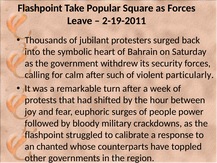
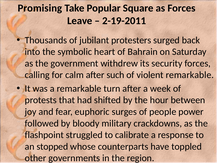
Flashpoint at (40, 8): Flashpoint -> Promising
violent particularly: particularly -> remarkable
chanted: chanted -> stopped
